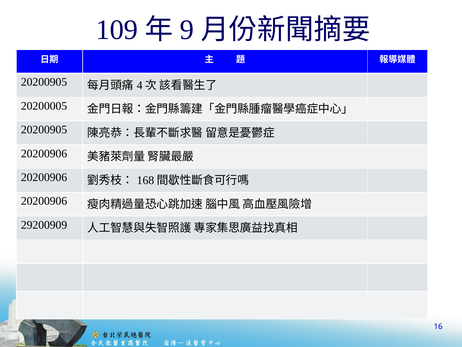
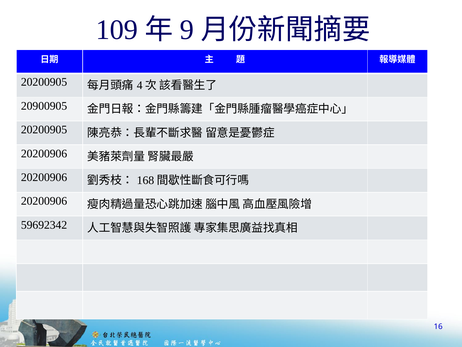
20200005: 20200005 -> 20900905
29200909: 29200909 -> 59692342
